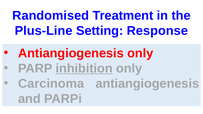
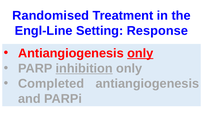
Plus-Line: Plus-Line -> Engl-Line
only at (140, 53) underline: none -> present
Carcinoma: Carcinoma -> Completed
